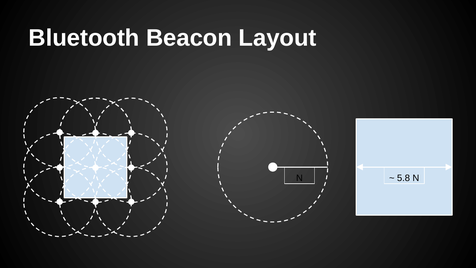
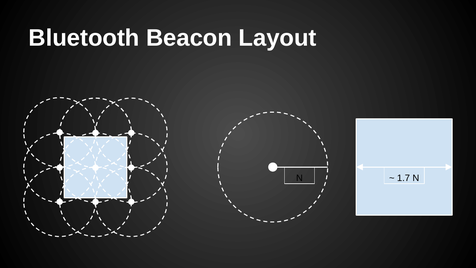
5.8: 5.8 -> 1.7
